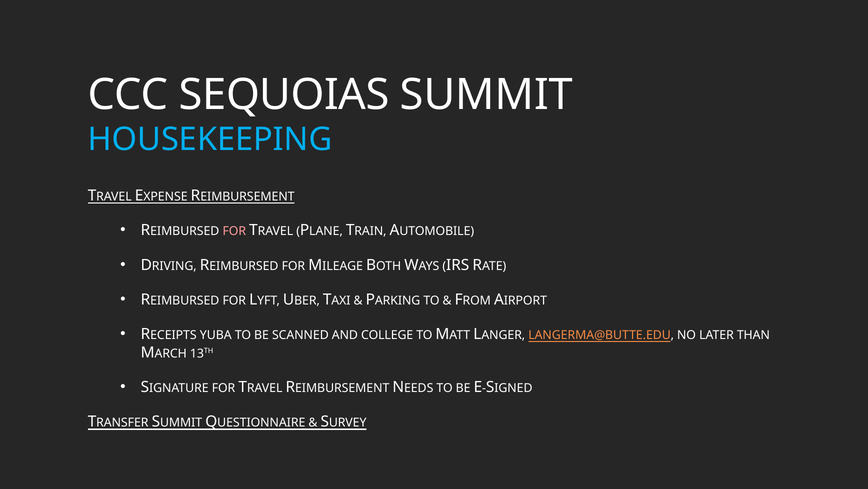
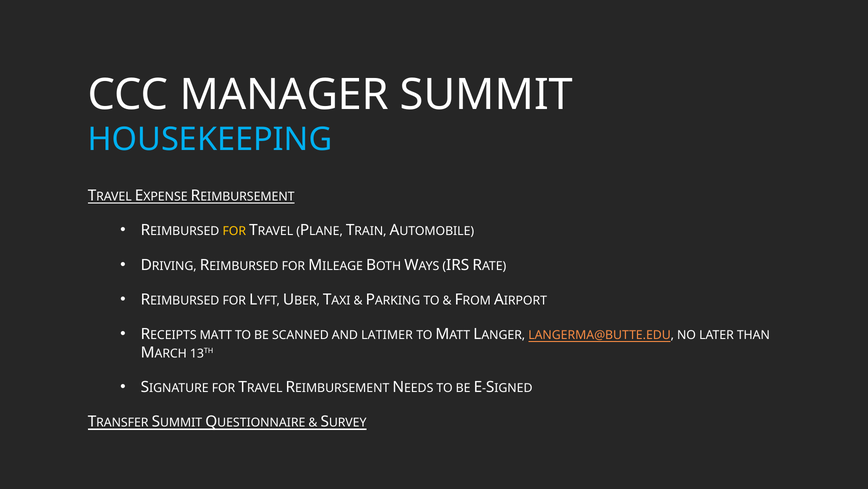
SEQUOIAS: SEQUOIAS -> MANAGER
FOR at (234, 231) colour: pink -> yellow
YUBA: YUBA -> MATT
COLLEGE: COLLEGE -> LATIMER
